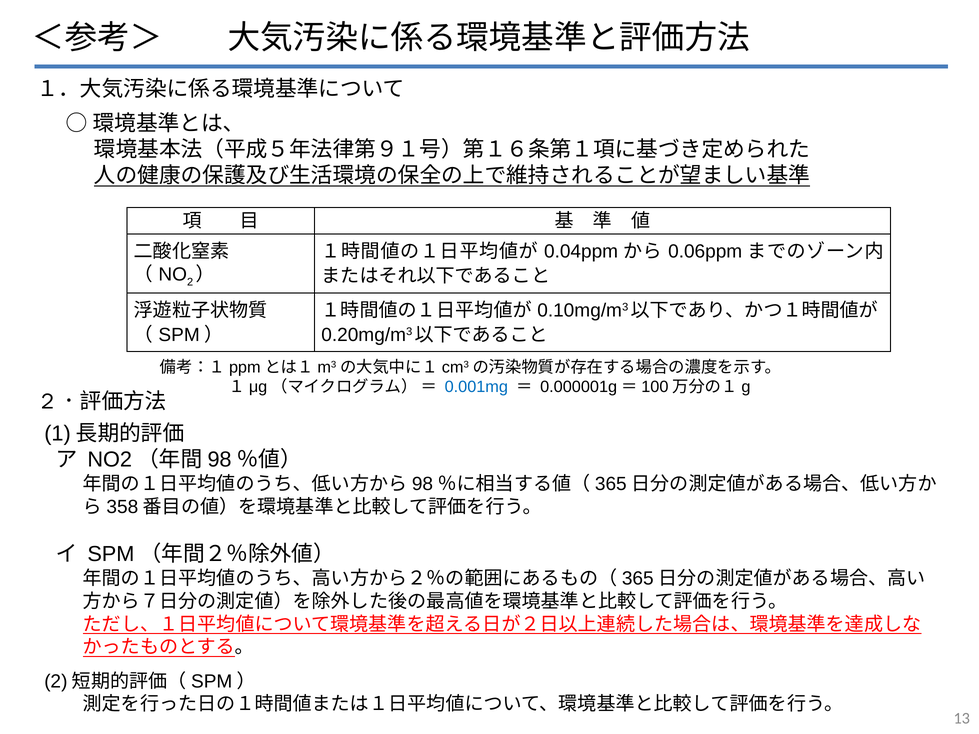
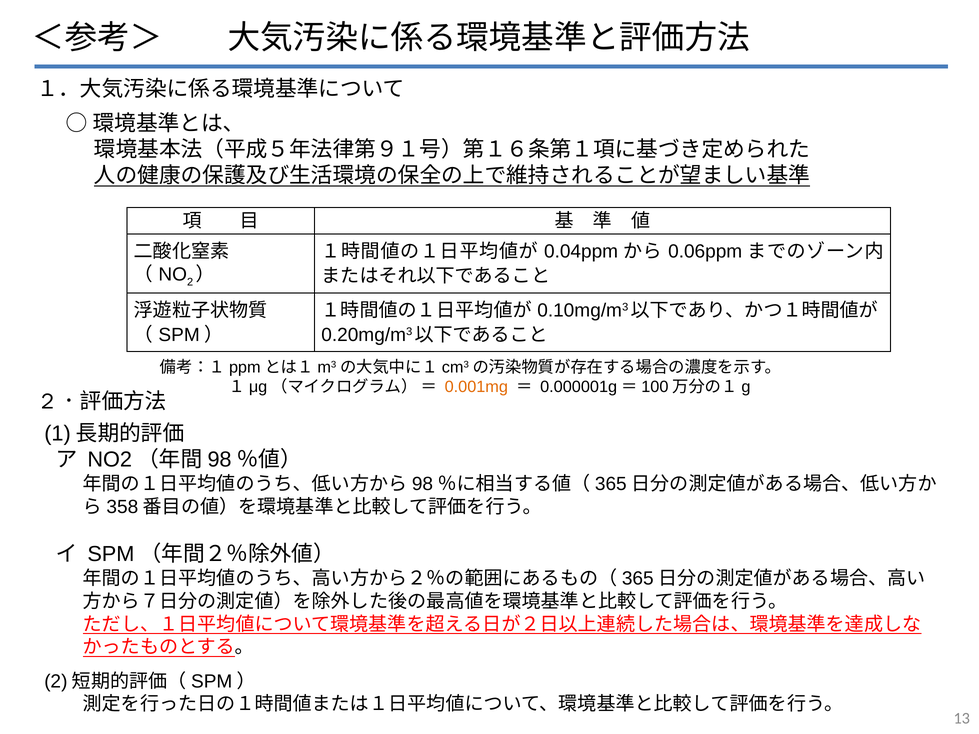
0.001mg colour: blue -> orange
